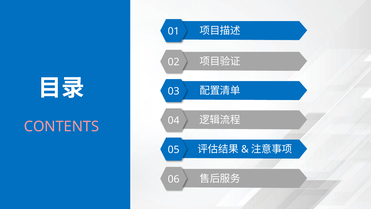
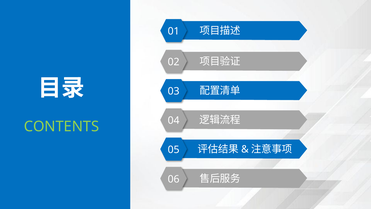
CONTENTS colour: pink -> light green
